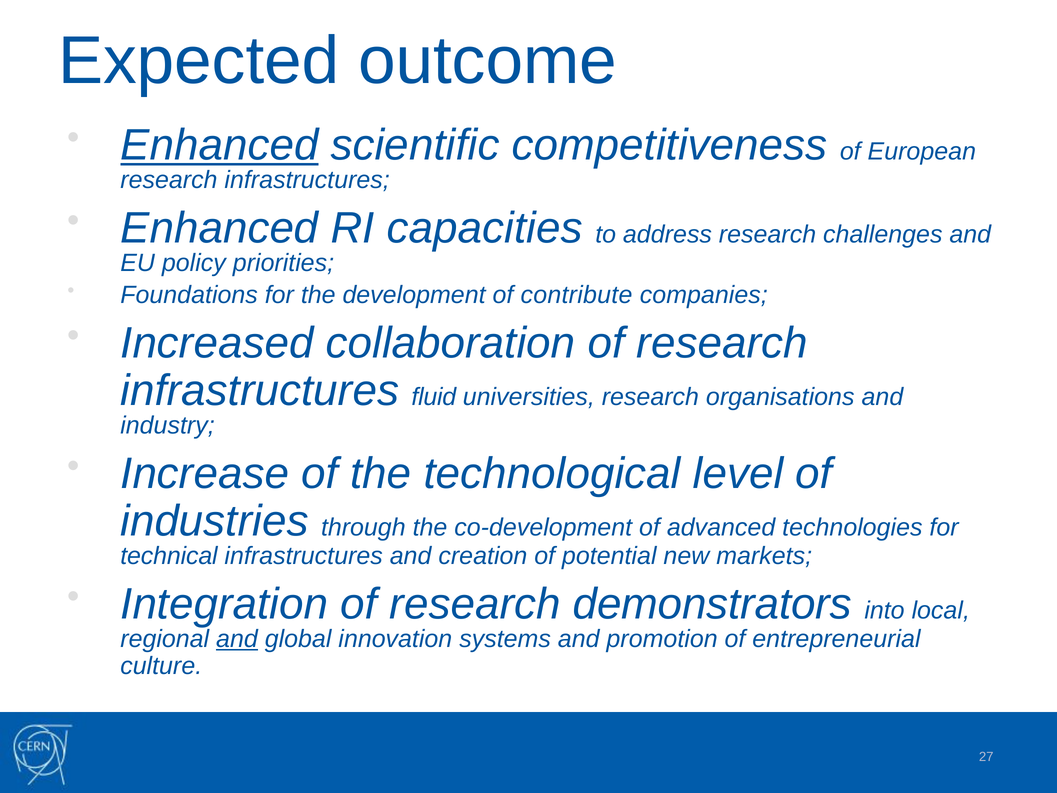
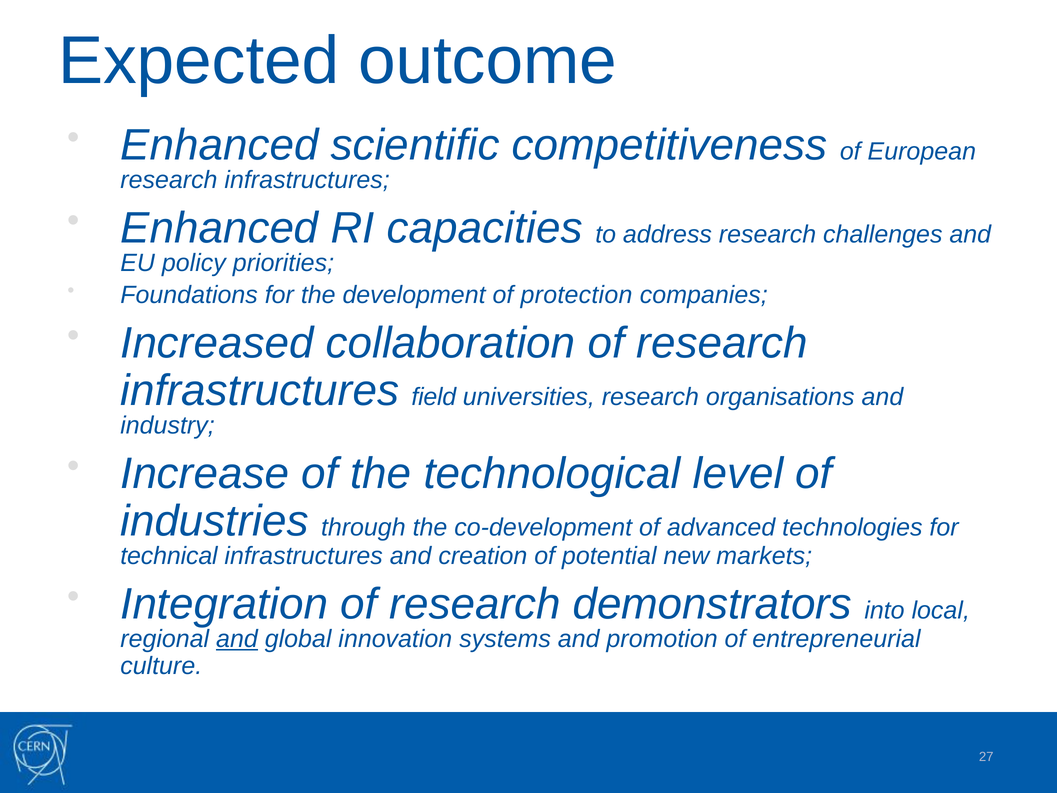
Enhanced at (219, 145) underline: present -> none
contribute: contribute -> protection
fluid: fluid -> field
